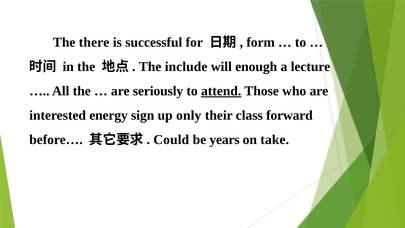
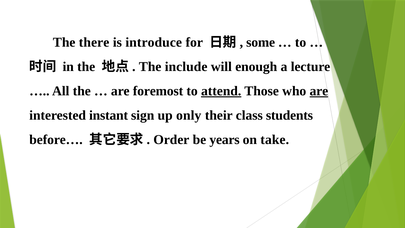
successful: successful -> introduce
form: form -> some
seriously: seriously -> foremost
are at (319, 91) underline: none -> present
energy: energy -> instant
forward: forward -> students
Could: Could -> Order
